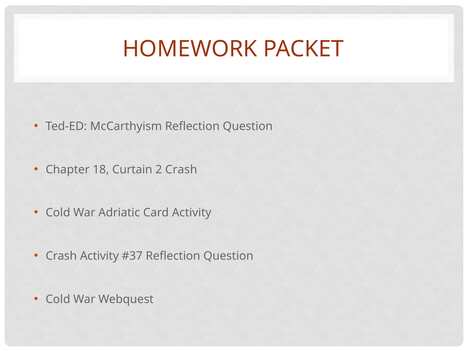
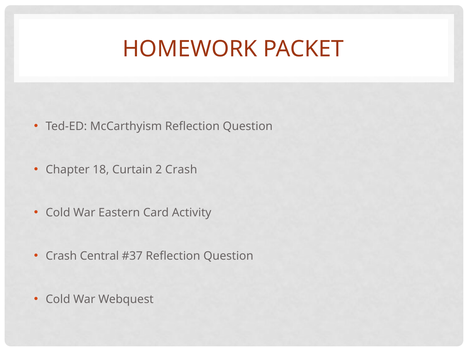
Adriatic: Adriatic -> Eastern
Crash Activity: Activity -> Central
